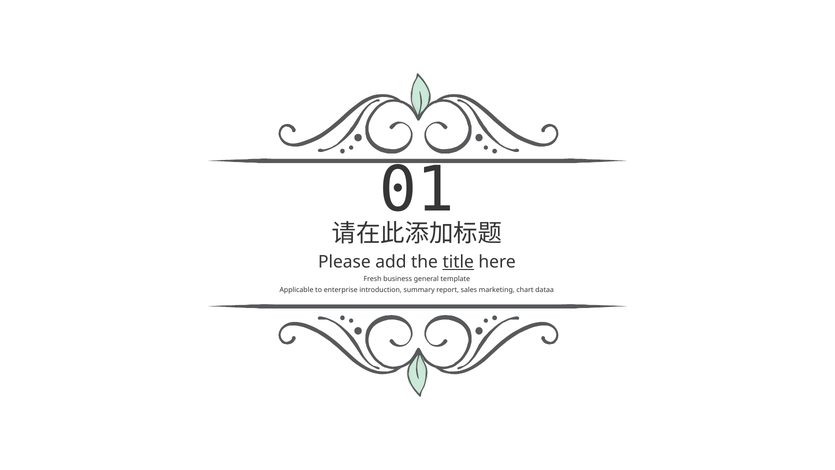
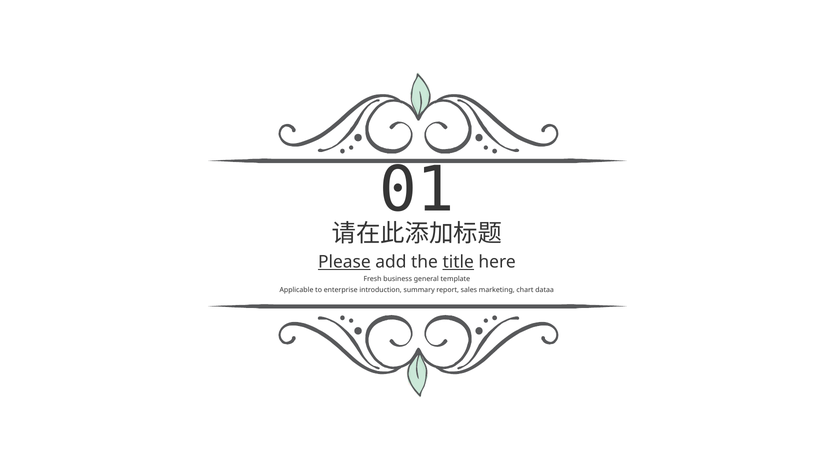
Please underline: none -> present
